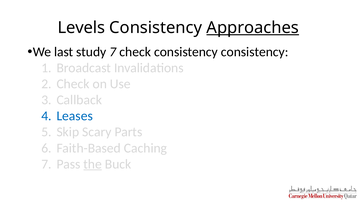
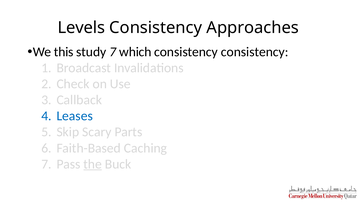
Approaches underline: present -> none
last: last -> this
7 check: check -> which
